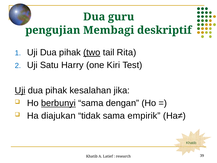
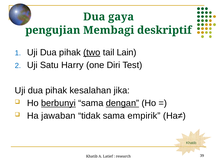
guru: guru -> gaya
Rita: Rita -> Lain
Kiri: Kiri -> Diri
Uji at (20, 90) underline: present -> none
dengan underline: none -> present
diajukan: diajukan -> jawaban
